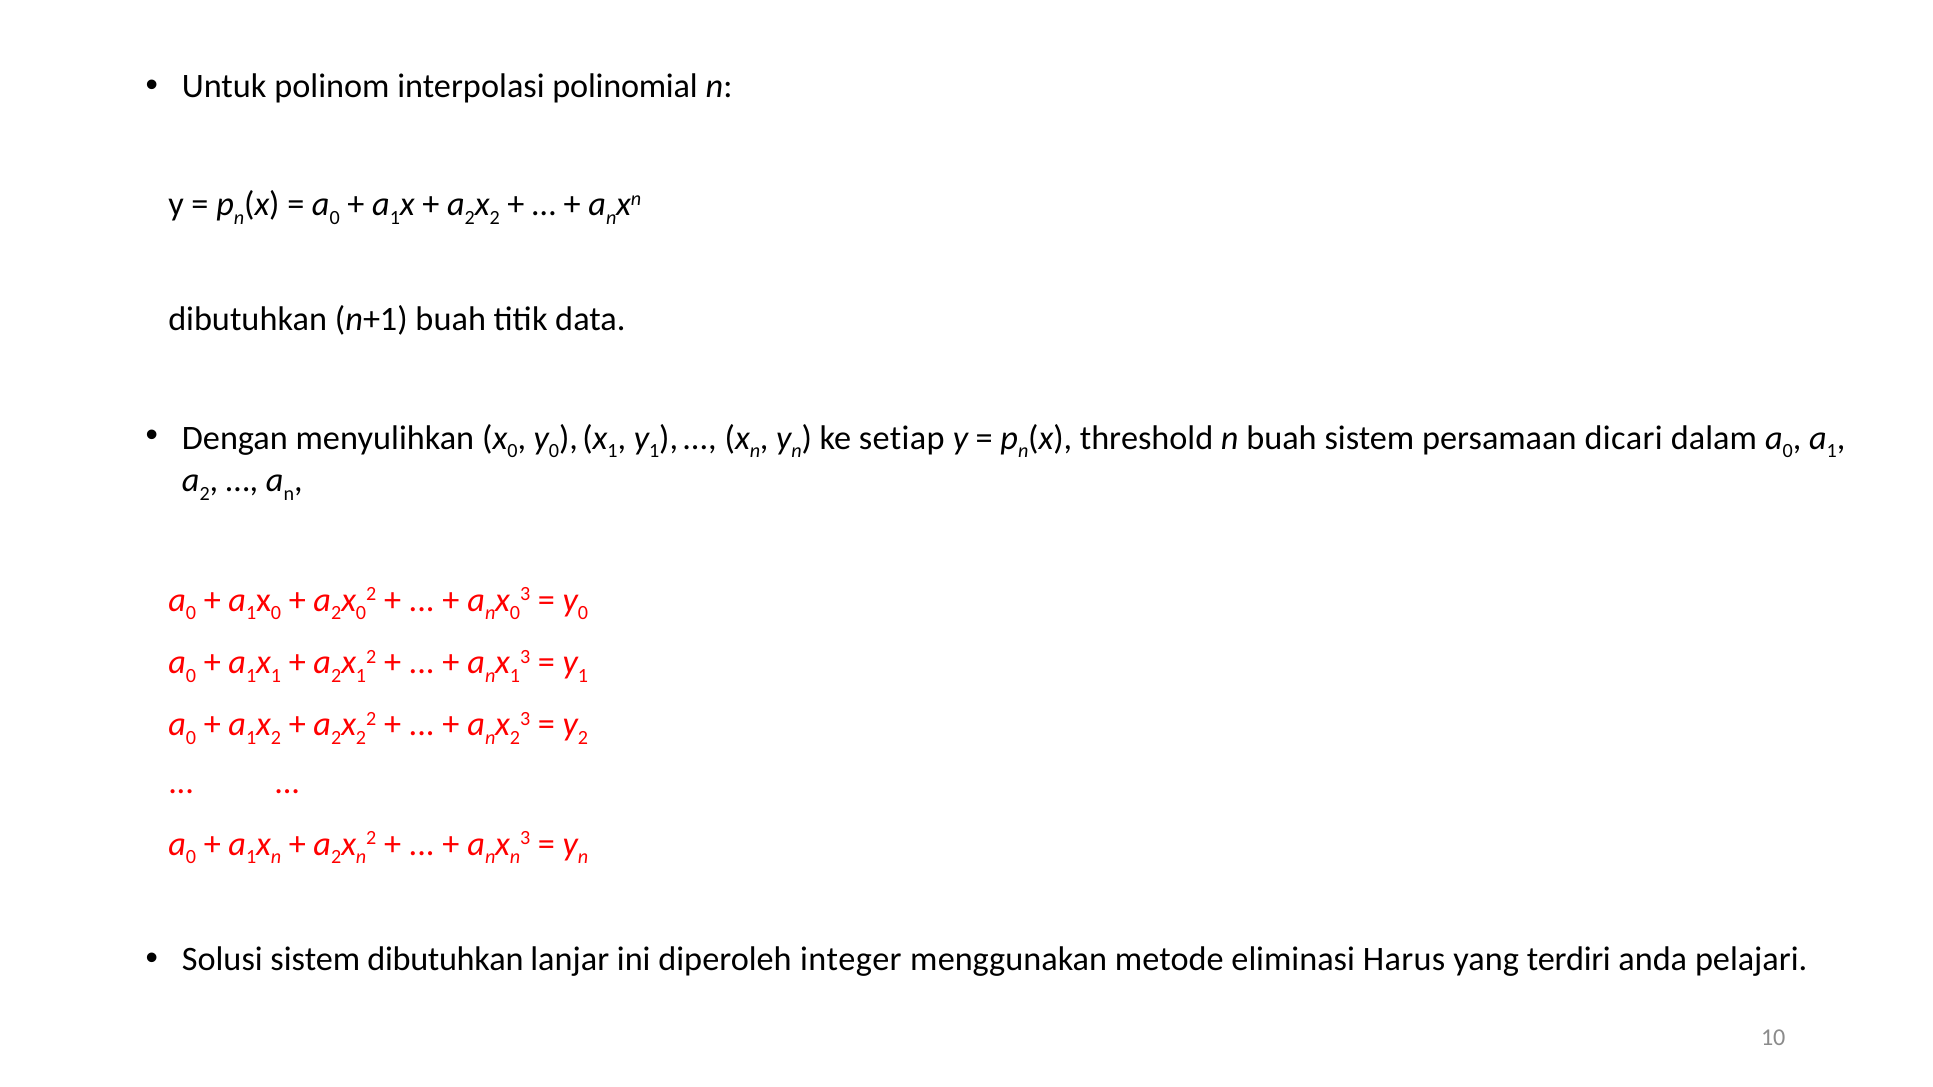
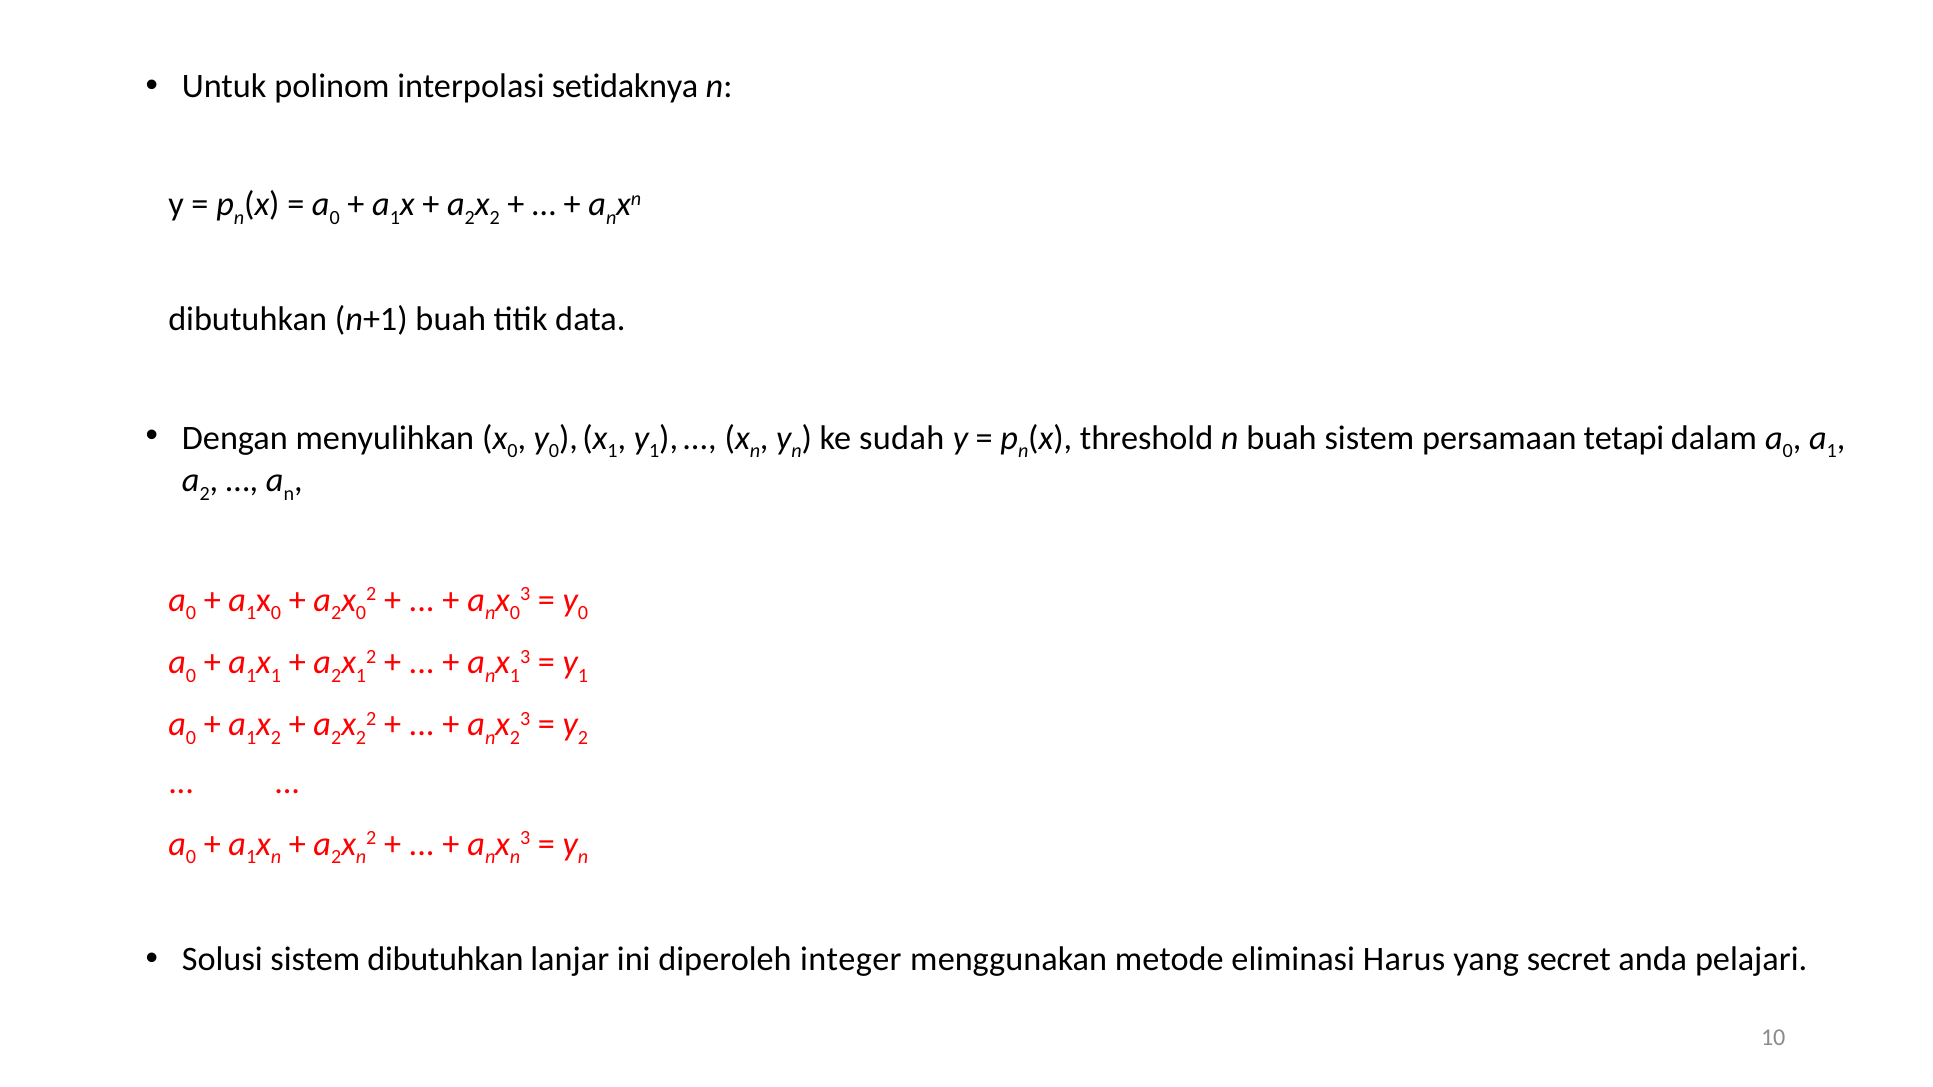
polinomial: polinomial -> setidaknya
setiap: setiap -> sudah
dicari: dicari -> tetapi
terdiri: terdiri -> secret
